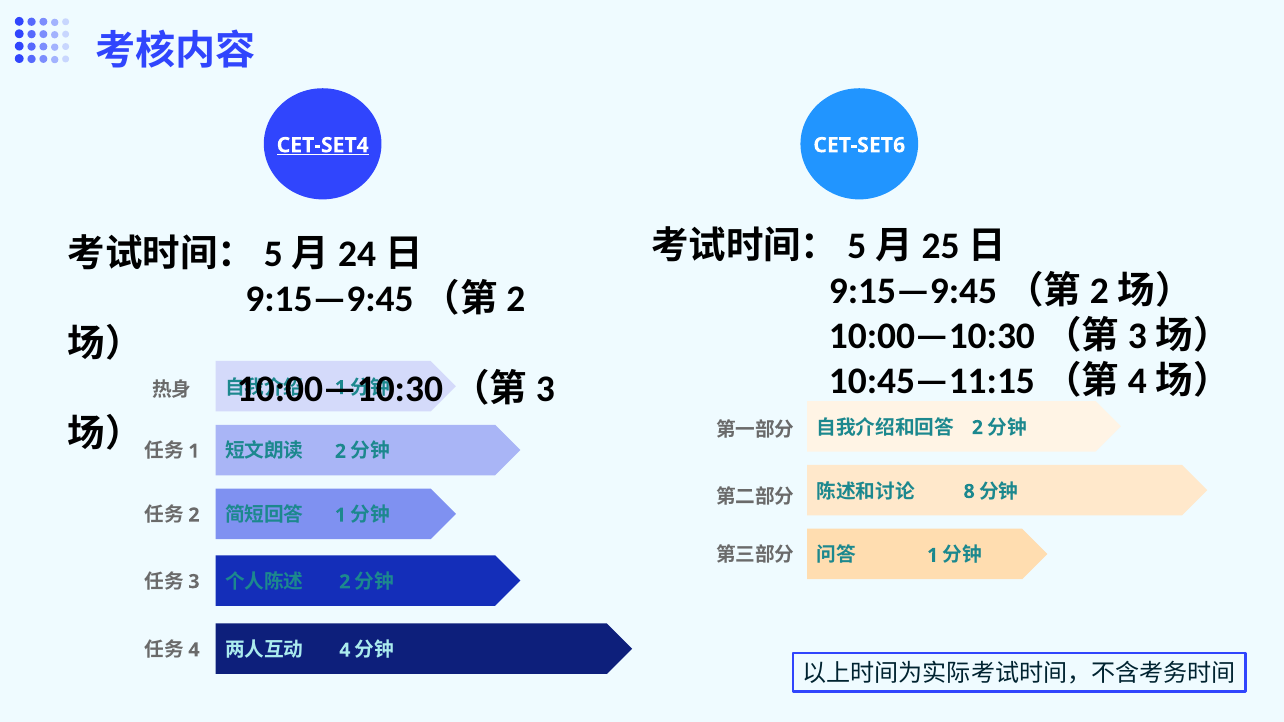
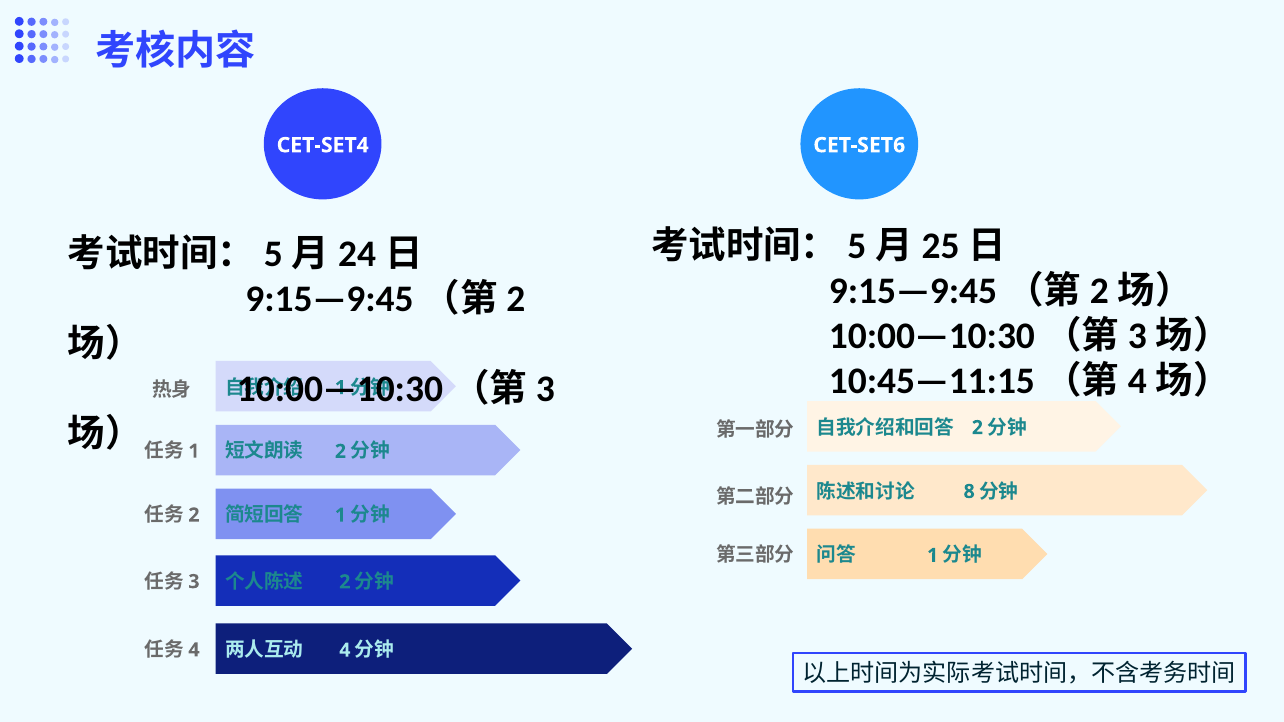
CET-SET4 underline: present -> none
